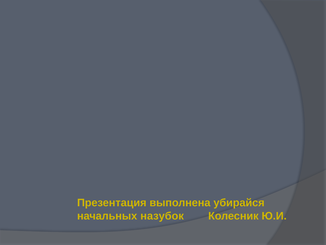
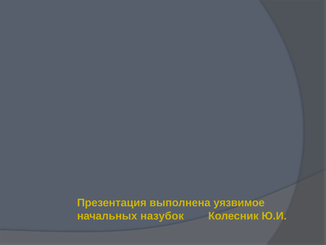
убирайся: убирайся -> уязвимое
